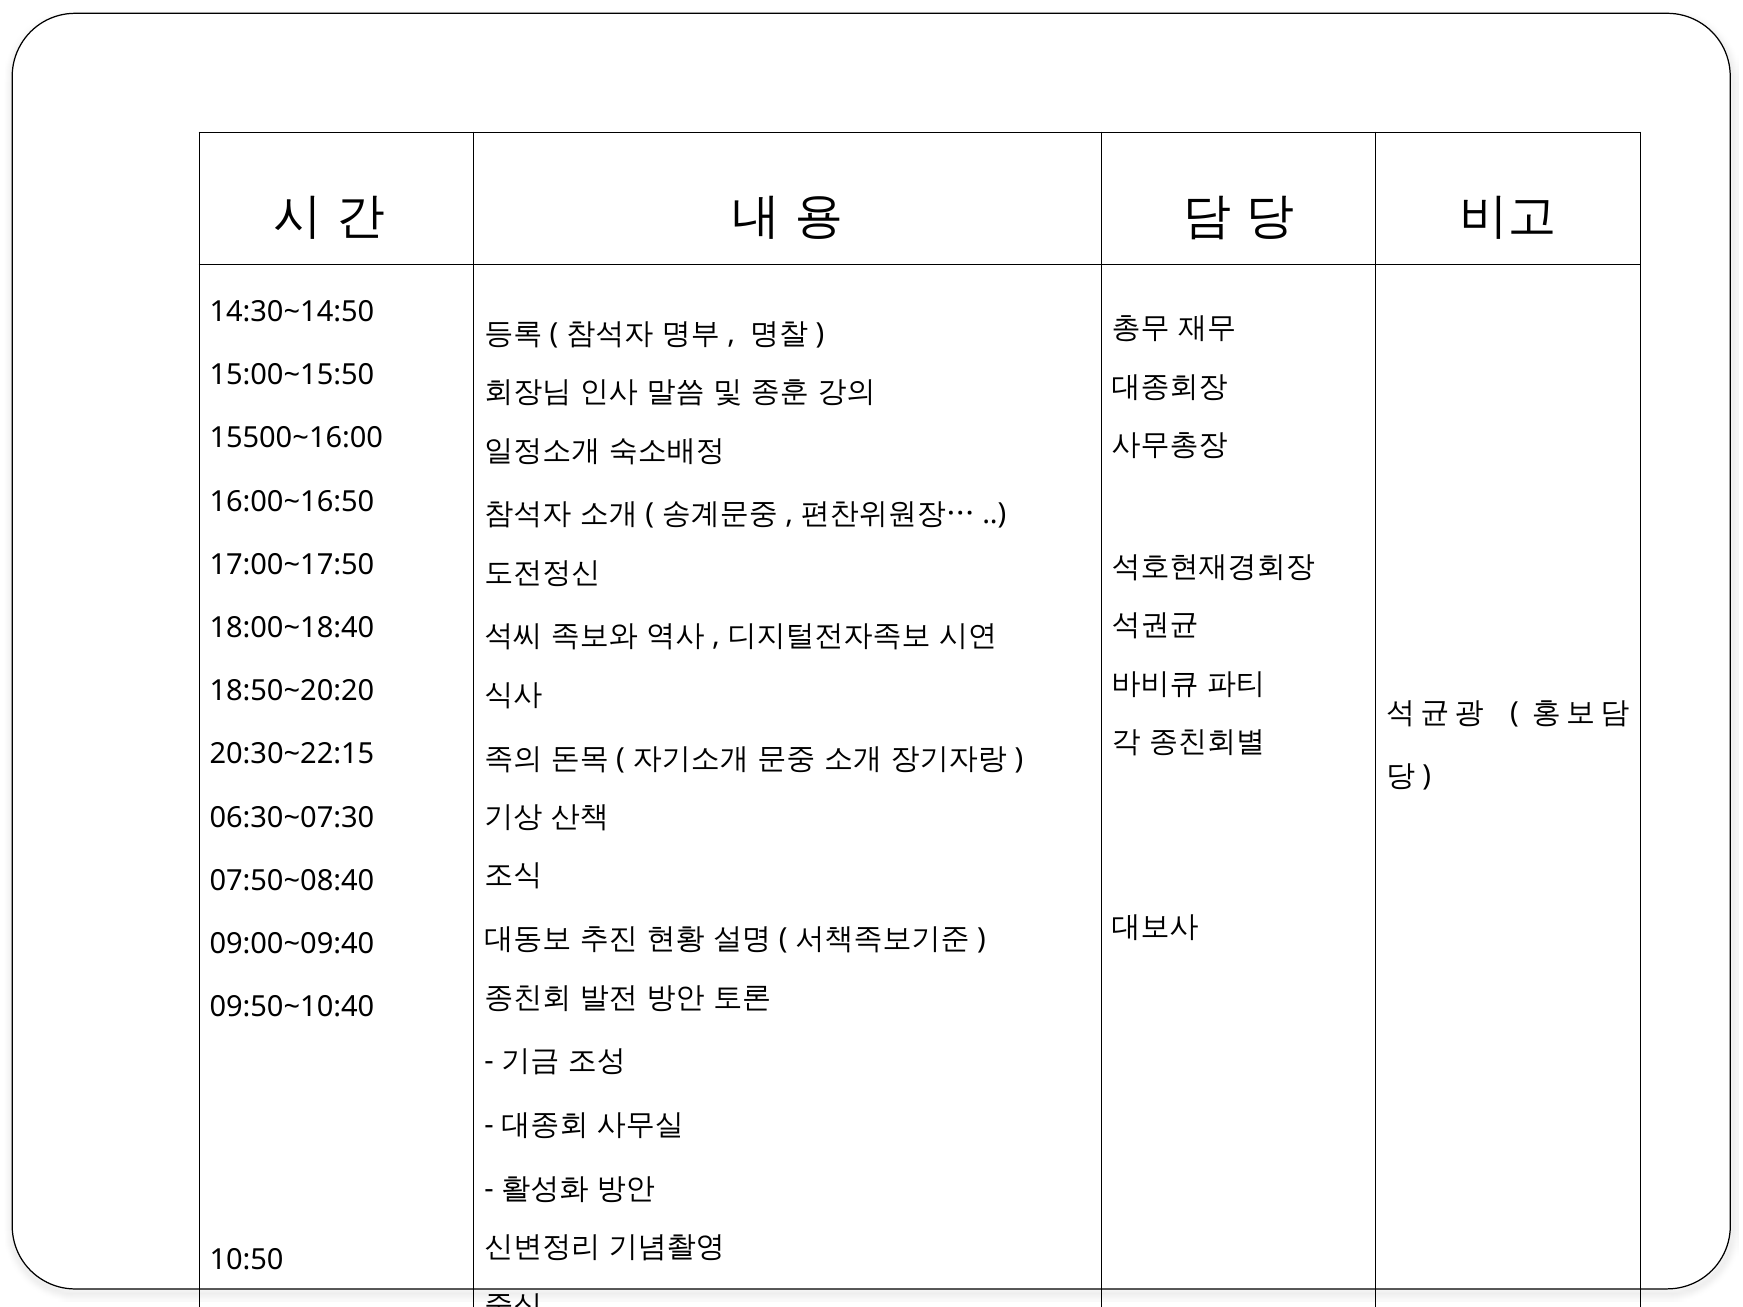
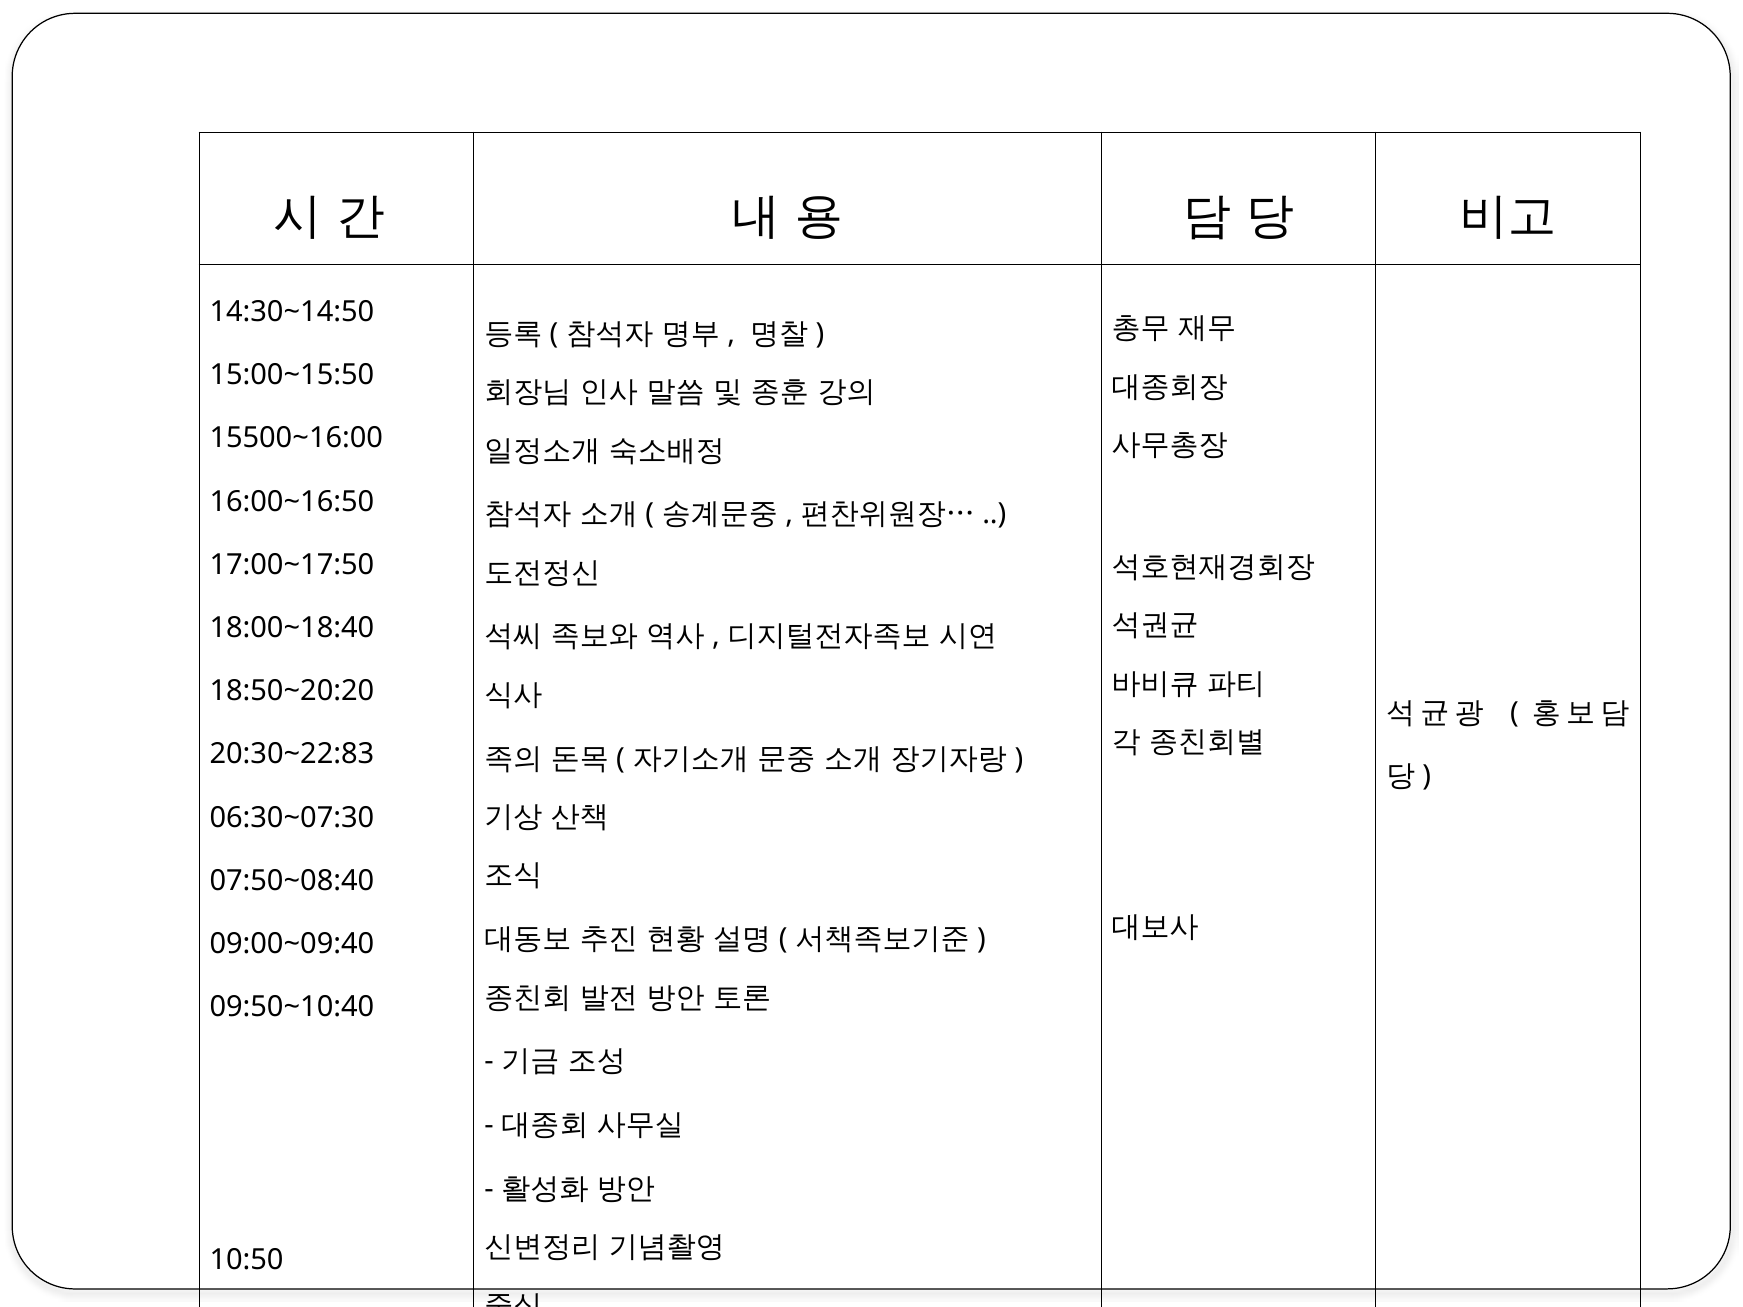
20:30~22:15: 20:30~22:15 -> 20:30~22:83
